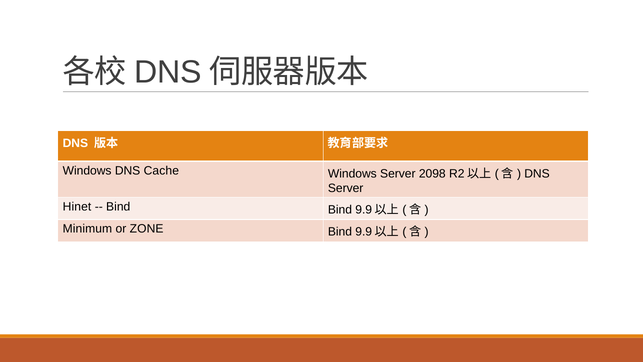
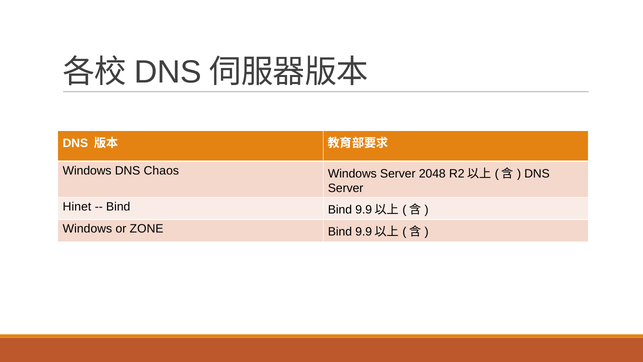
Cache: Cache -> Chaos
2098: 2098 -> 2048
Minimum at (87, 229): Minimum -> Windows
